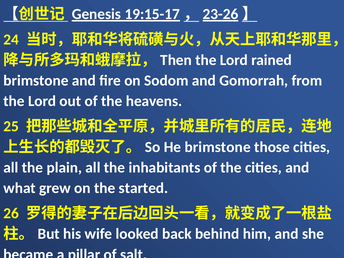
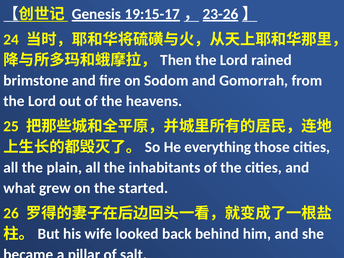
He brimstone: brimstone -> everything
